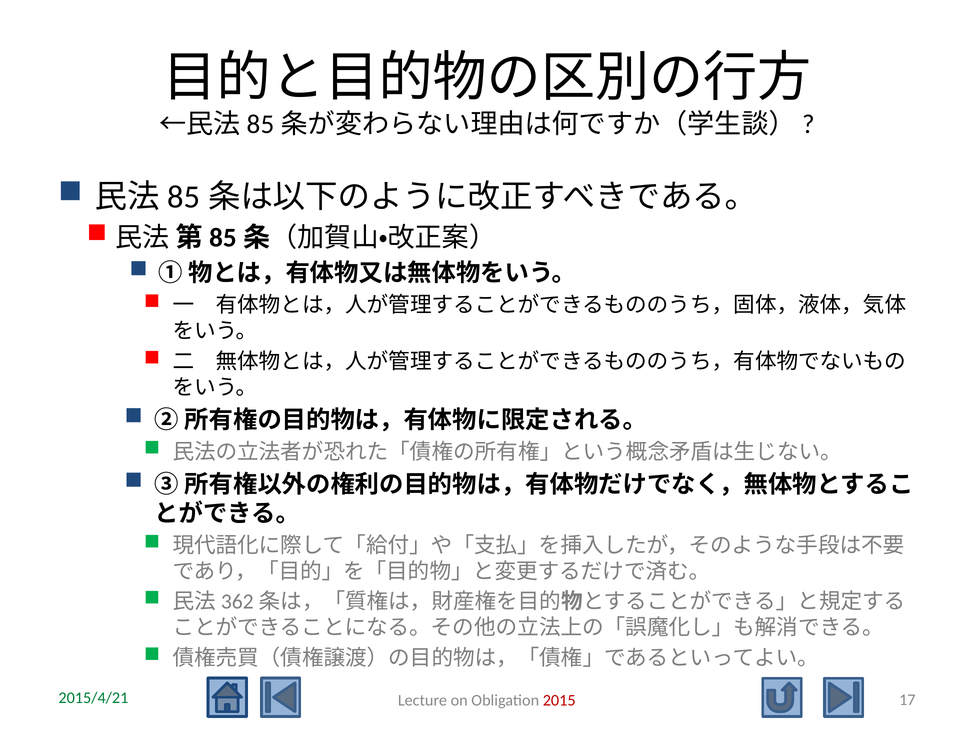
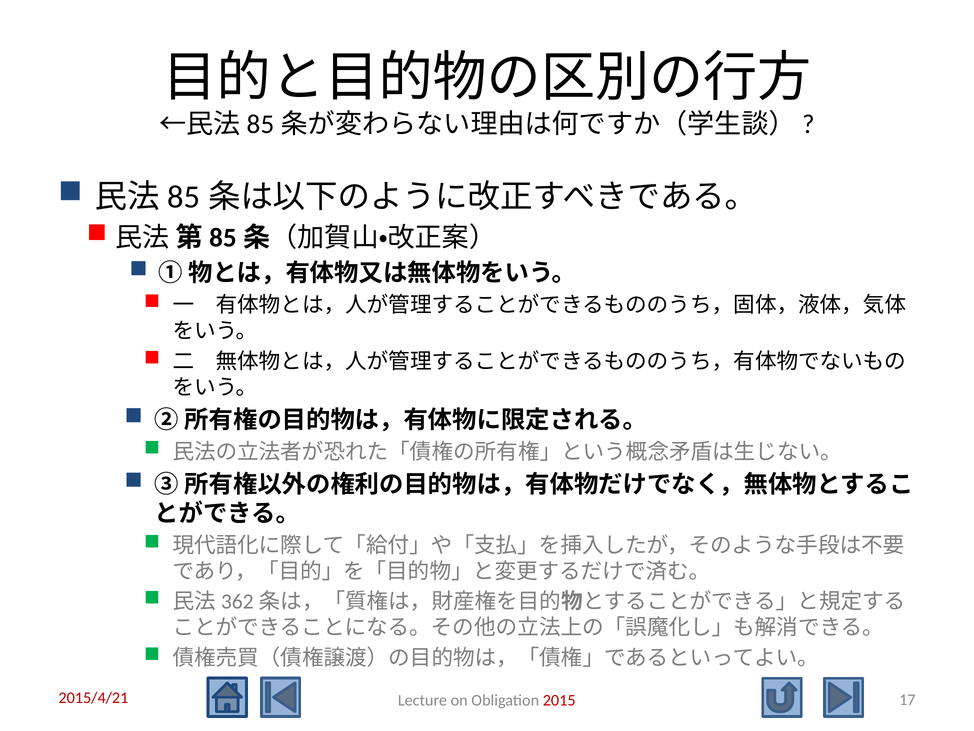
2015/4/21 colour: green -> red
